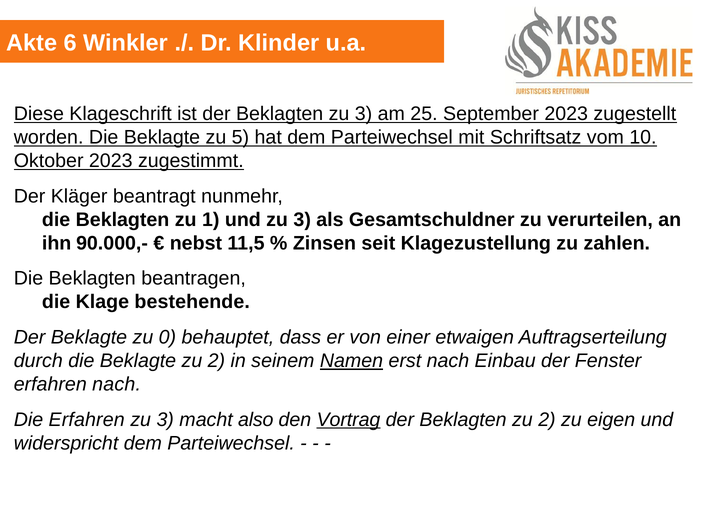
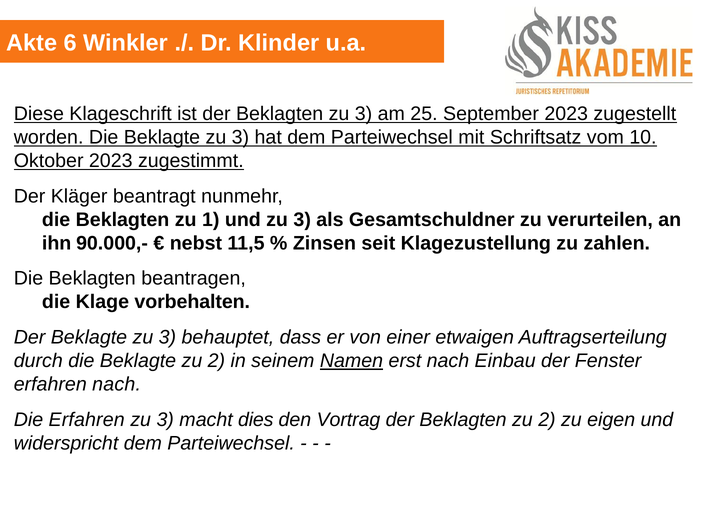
Die Beklagte zu 5: 5 -> 3
bestehende: bestehende -> vorbehalten
Der Beklagte zu 0: 0 -> 3
also: also -> dies
Vortrag underline: present -> none
